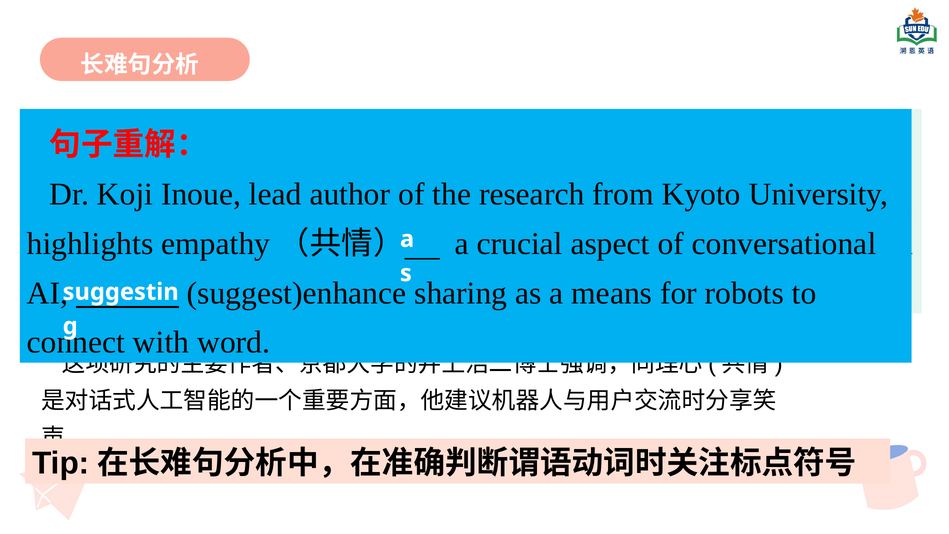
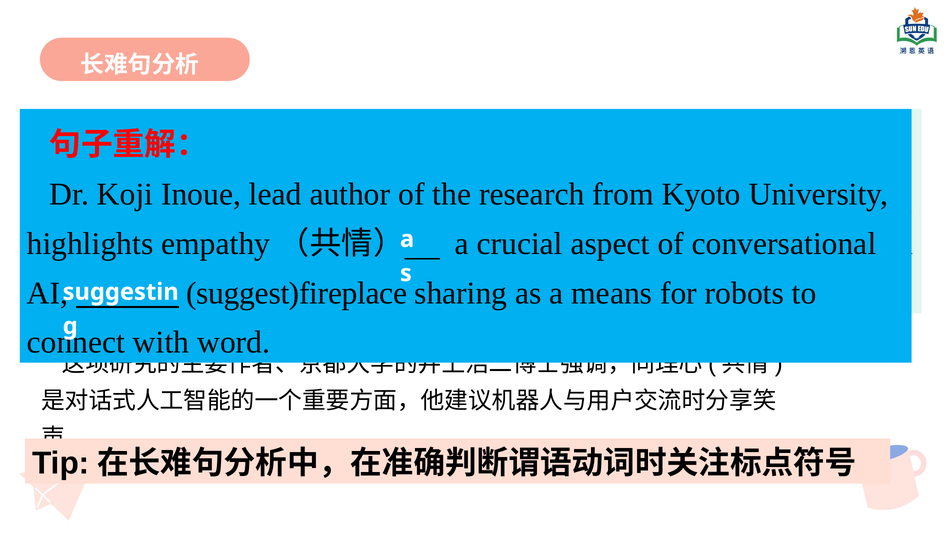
suggest)enhance: suggest)enhance -> suggest)fireplace
